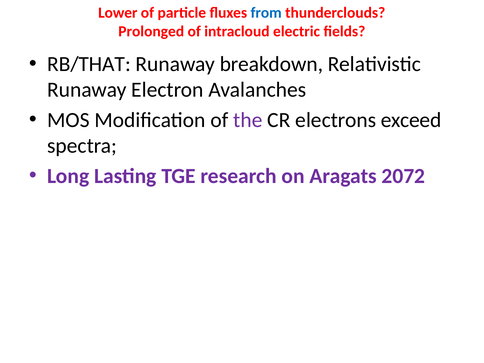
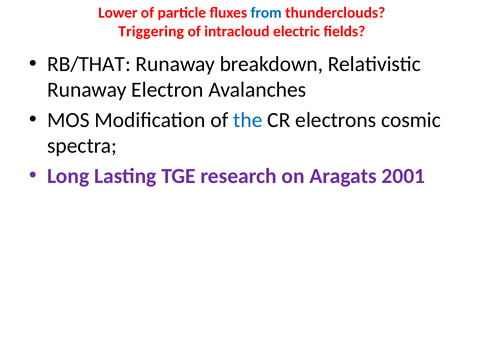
Prolonged: Prolonged -> Triggering
the colour: purple -> blue
exceed: exceed -> cosmic
2072: 2072 -> 2001
